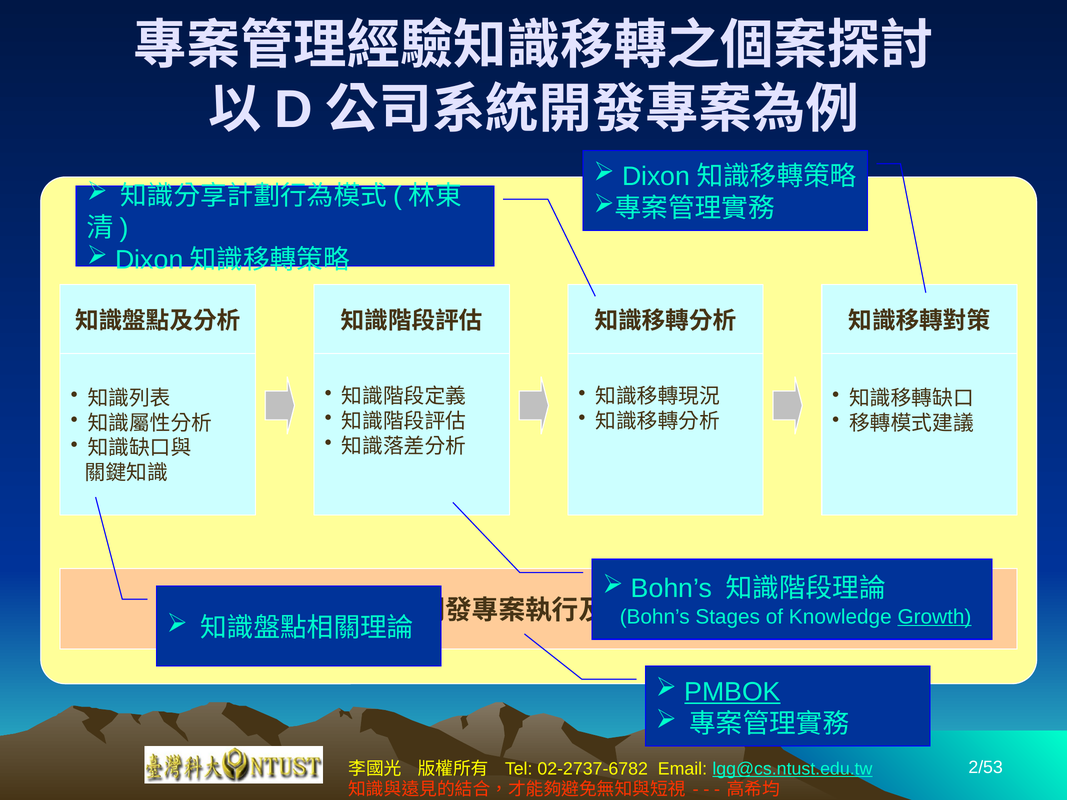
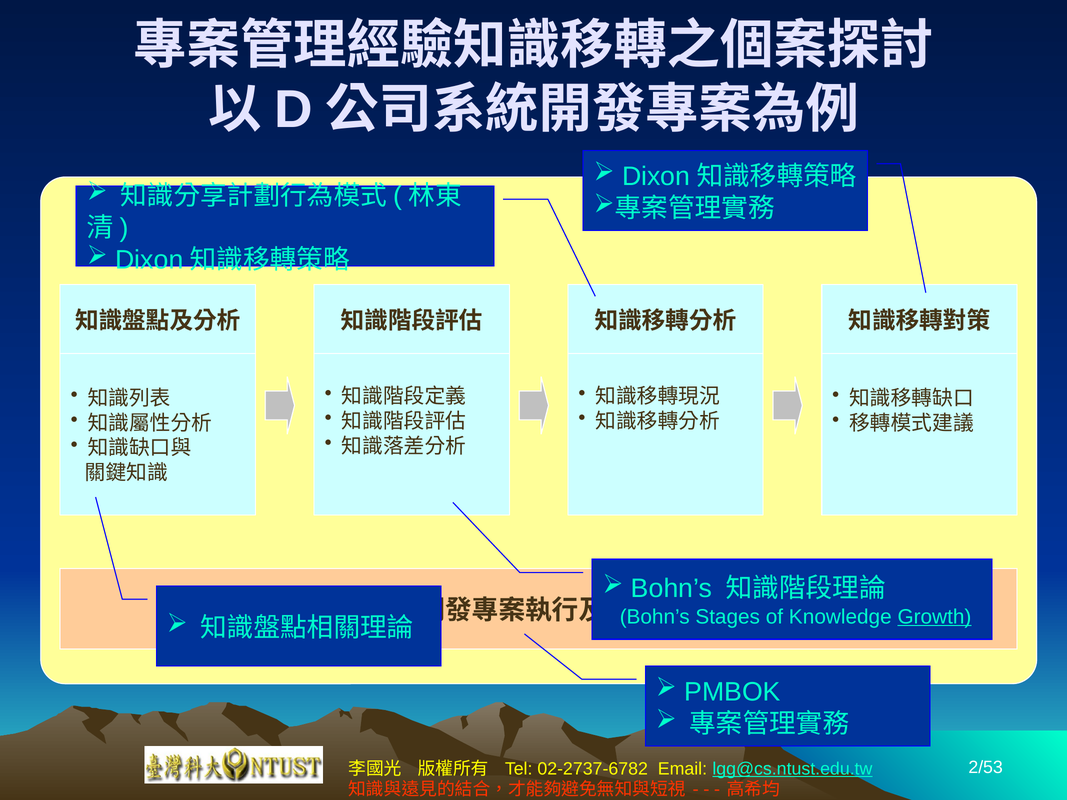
PMBOK underline: present -> none
